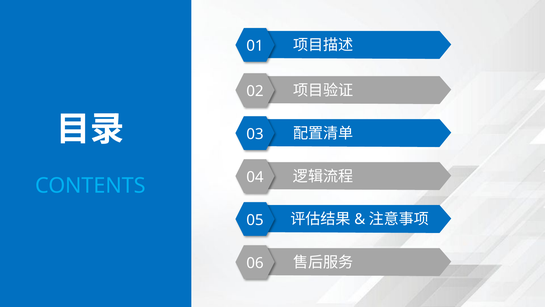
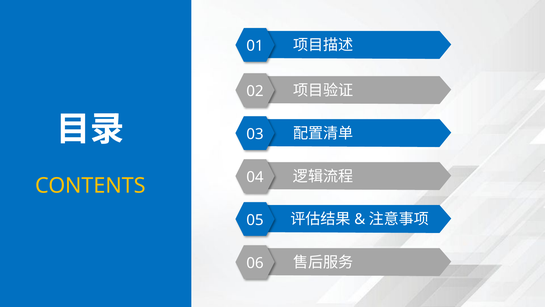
CONTENTS colour: light blue -> yellow
